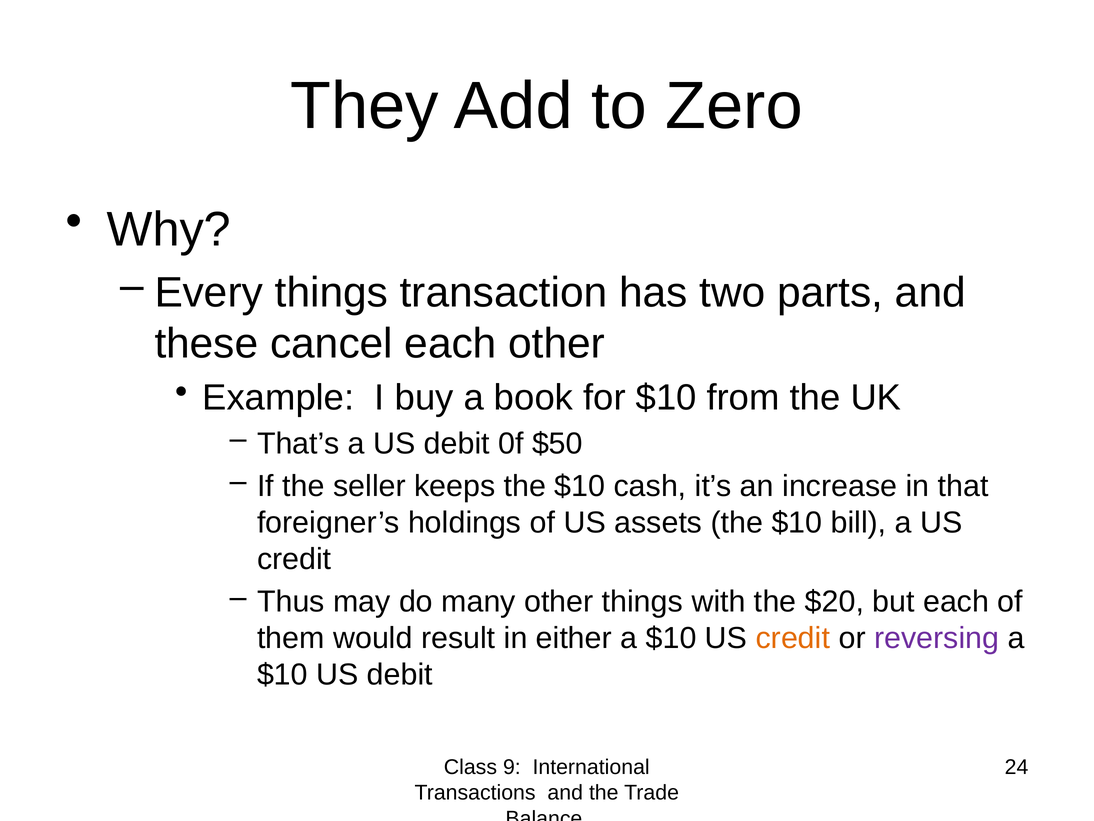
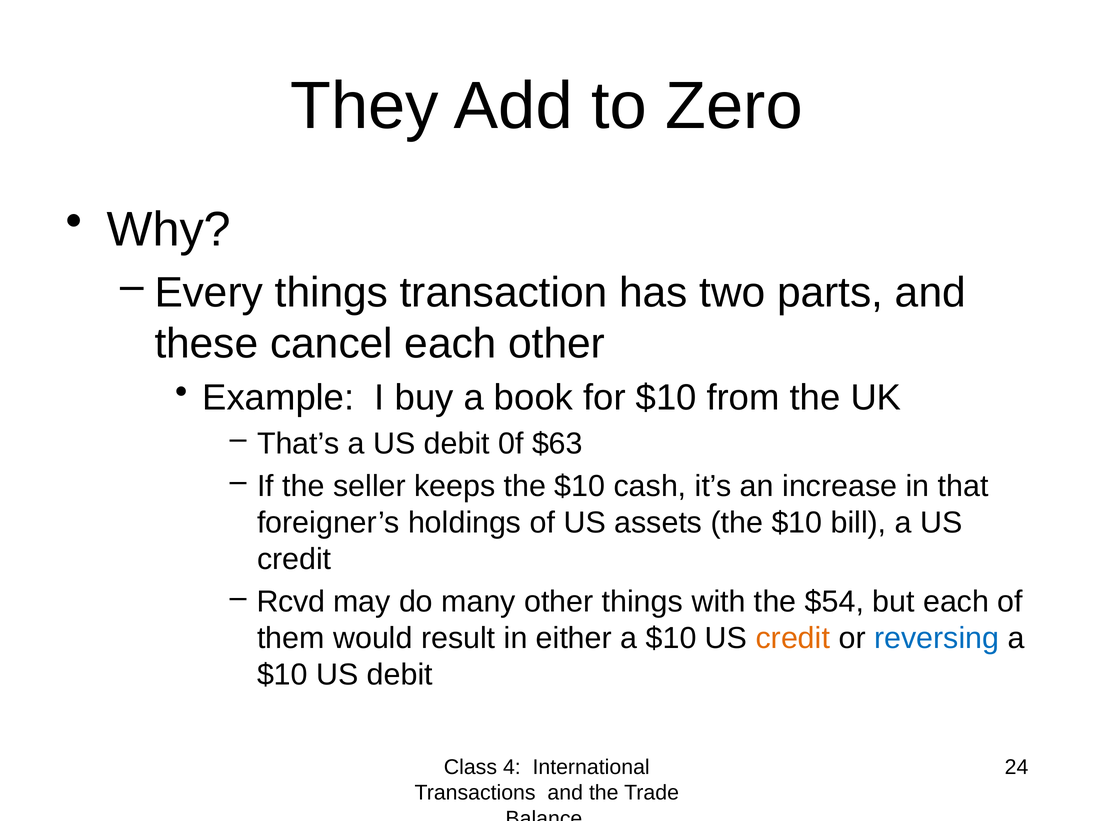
$50: $50 -> $63
Thus: Thus -> Rcvd
$20: $20 -> $54
reversing colour: purple -> blue
9: 9 -> 4
